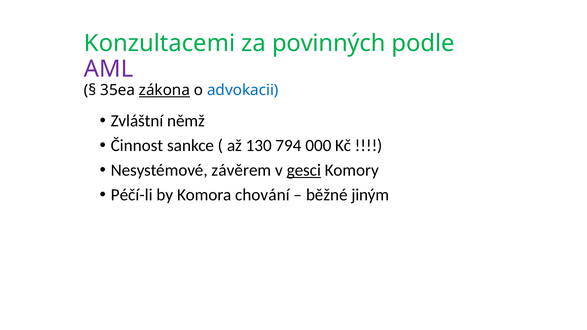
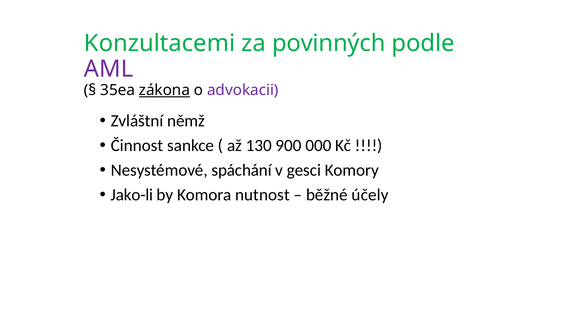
advokacii colour: blue -> purple
794: 794 -> 900
závěrem: závěrem -> spáchání
gesci underline: present -> none
Péčí-li: Péčí-li -> Jako-li
chování: chování -> nutnost
jiným: jiným -> účely
